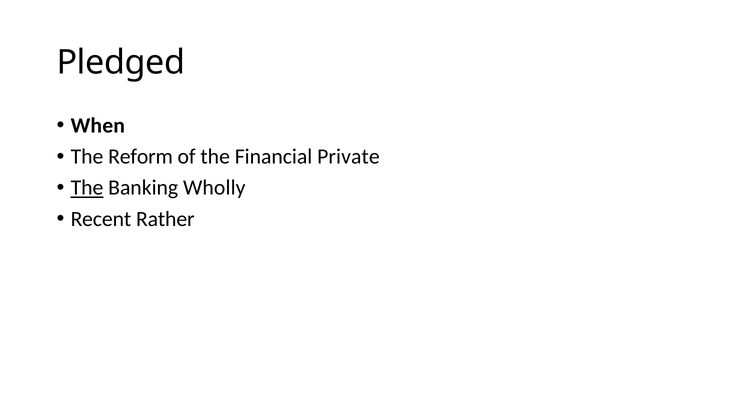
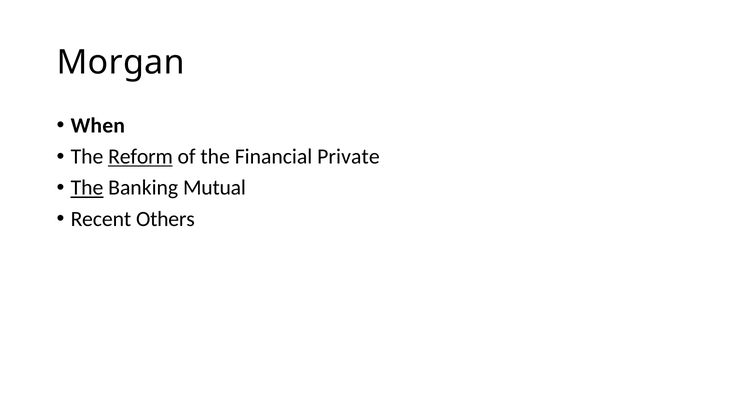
Pledged: Pledged -> Morgan
Reform underline: none -> present
Wholly: Wholly -> Mutual
Rather: Rather -> Others
